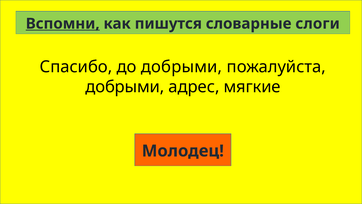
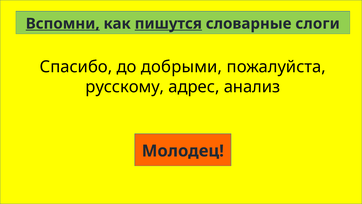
пишутся underline: none -> present
добрыми at (125, 87): добрыми -> русскому
мягкие: мягкие -> анализ
